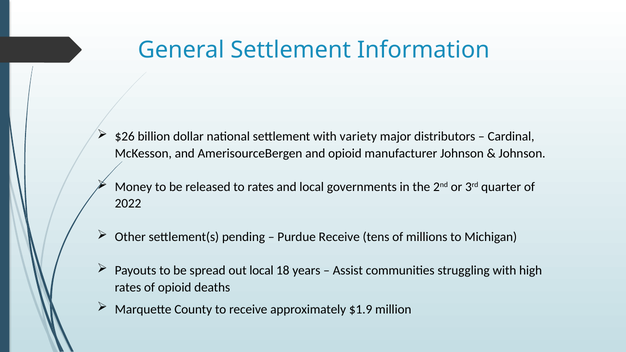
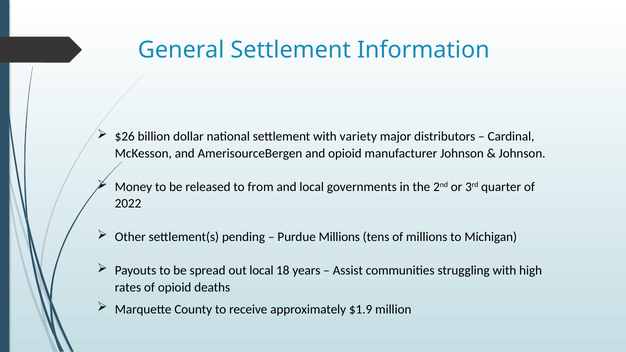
to rates: rates -> from
Purdue Receive: Receive -> Millions
